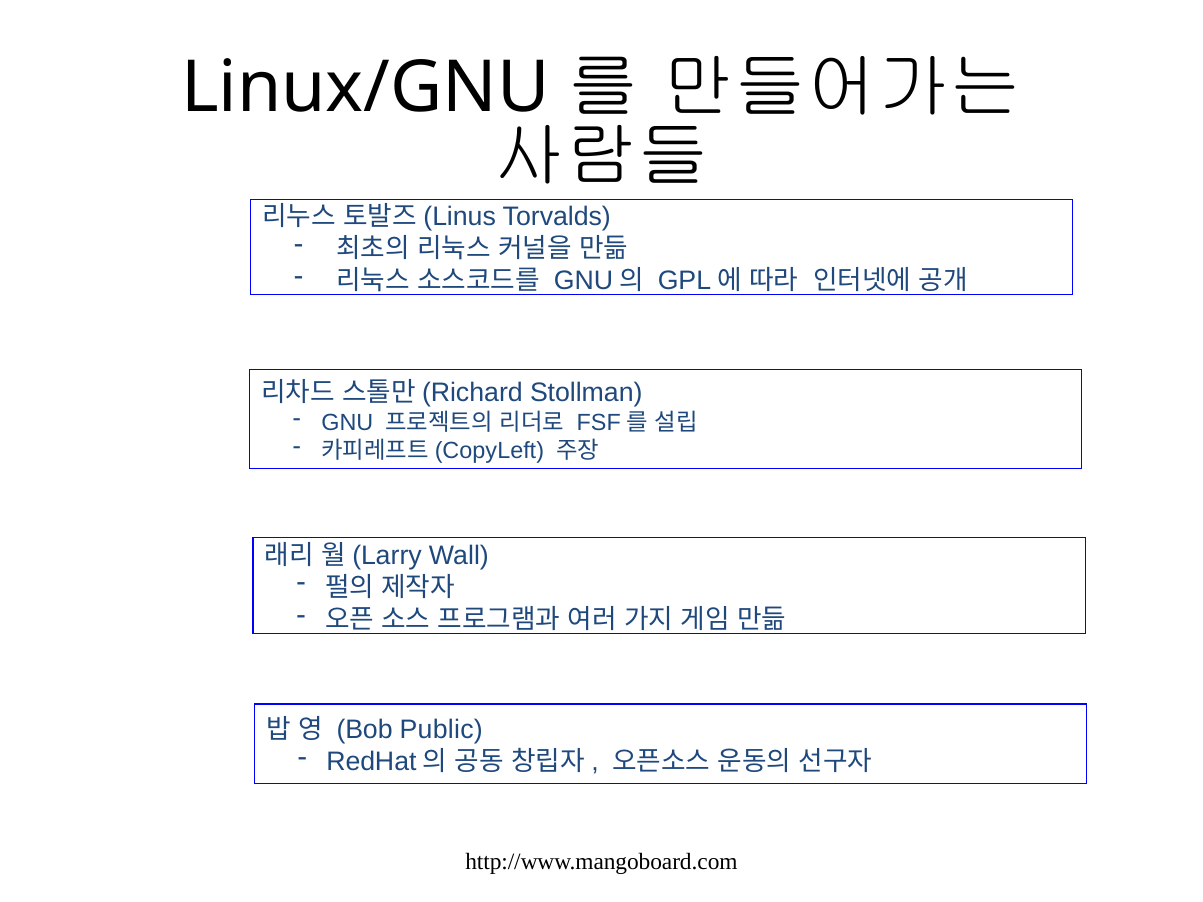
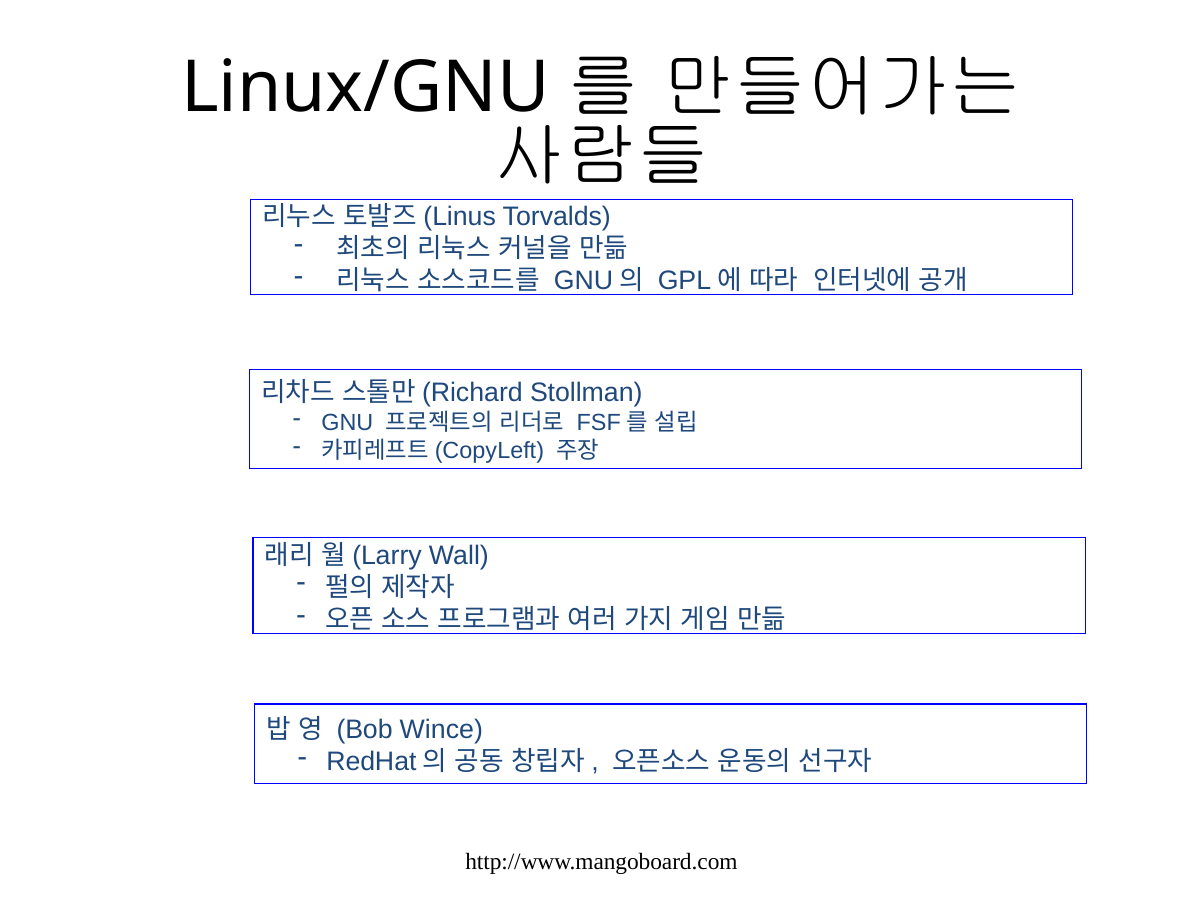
Public: Public -> Wince
